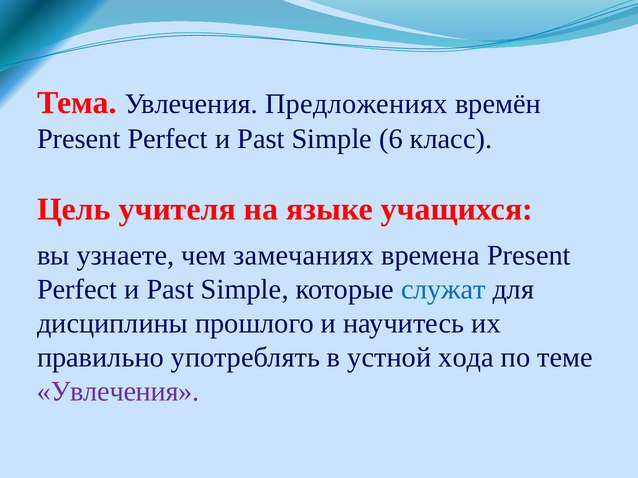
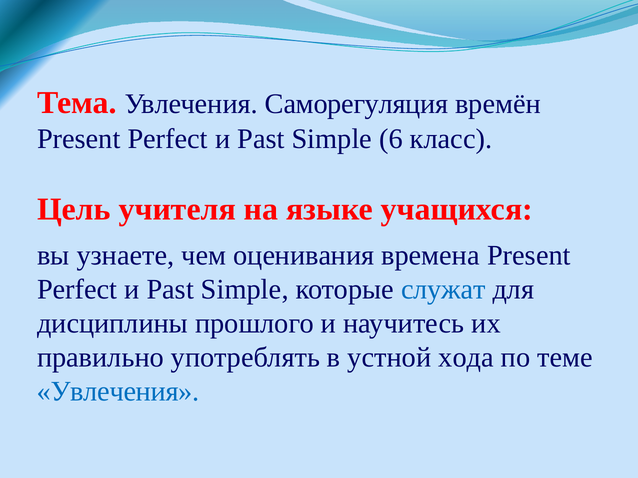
Предложениях: Предложениях -> Саморегуляция
замечаниях: замечаниях -> оценивания
Увлечения at (118, 392) colour: purple -> blue
